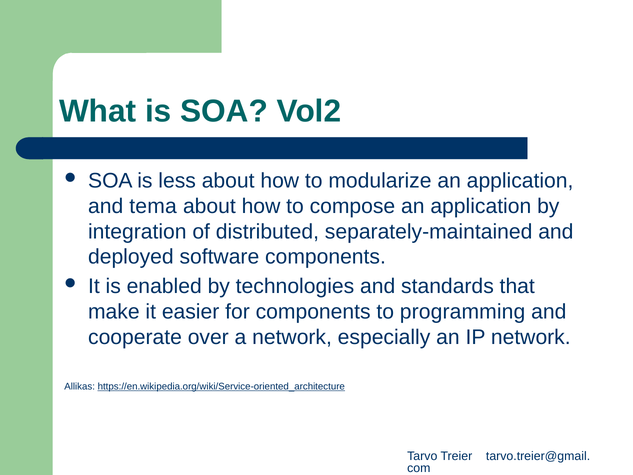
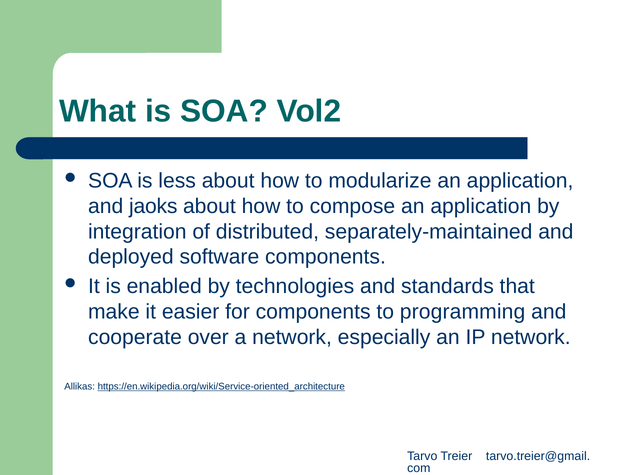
tema: tema -> jaoks
